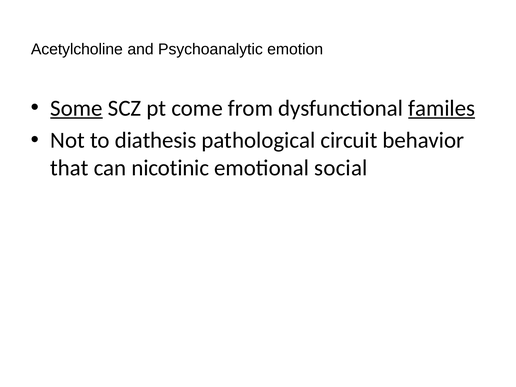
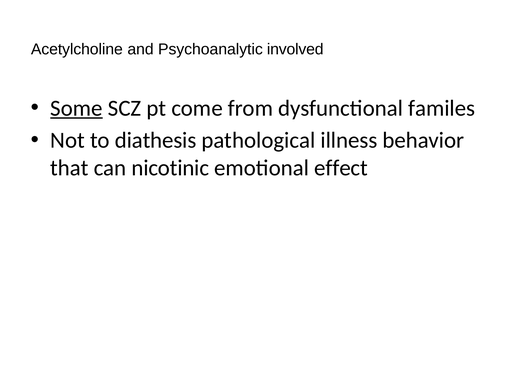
emotion: emotion -> involved
familes underline: present -> none
circuit: circuit -> illness
social: social -> effect
